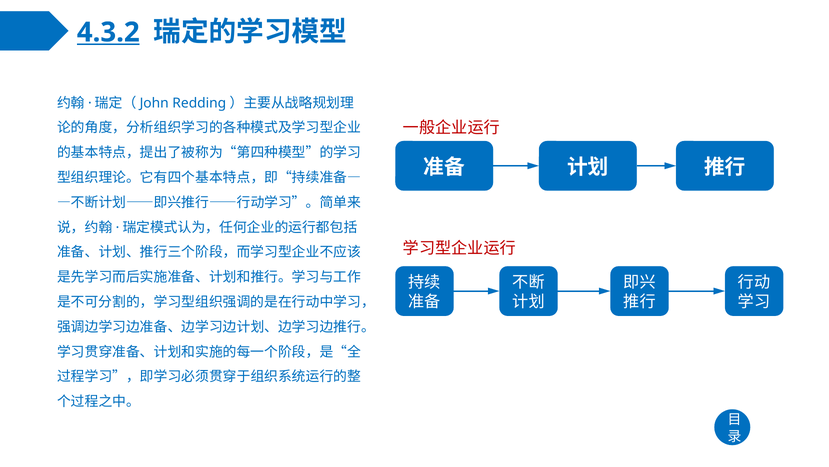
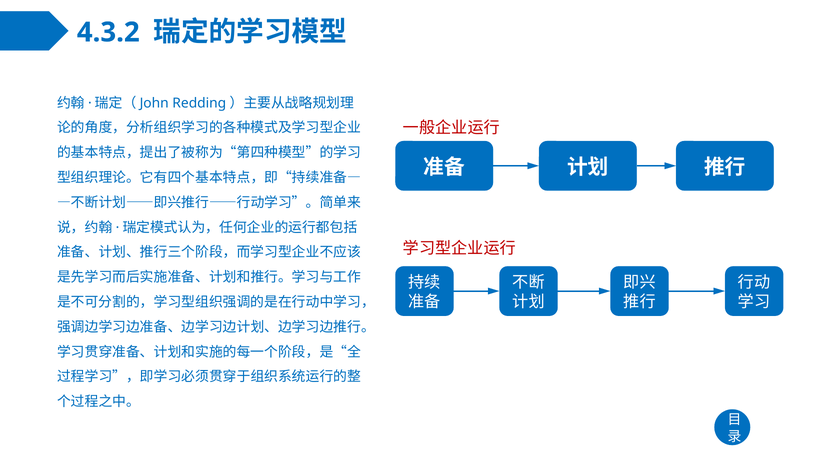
4.3.2 underline: present -> none
